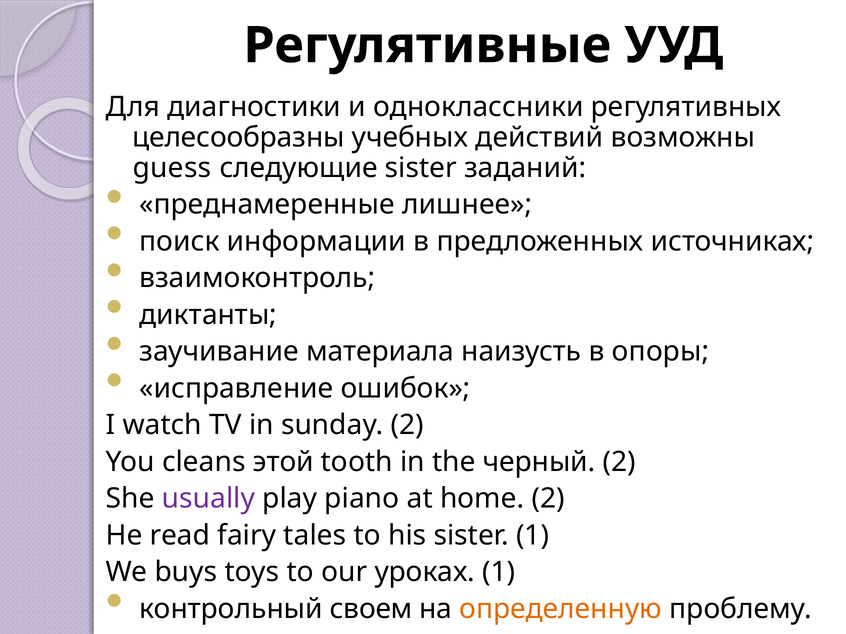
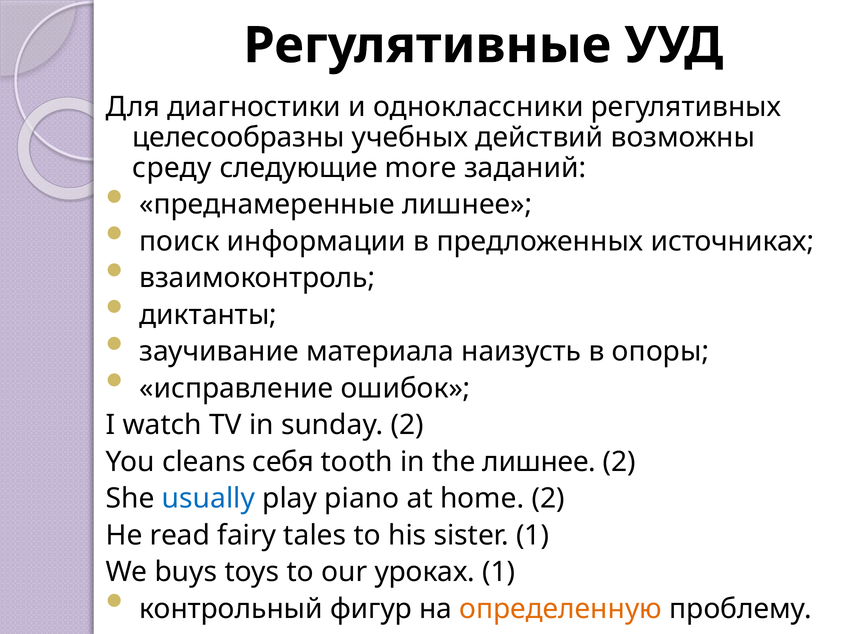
guess: guess -> среду
следующие sister: sister -> more
этой: этой -> себя
the черный: черный -> лишнее
usually colour: purple -> blue
своем: своем -> фигур
